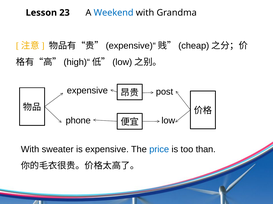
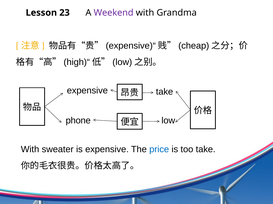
Weekend colour: blue -> purple
post at (165, 92): post -> take
too than: than -> take
